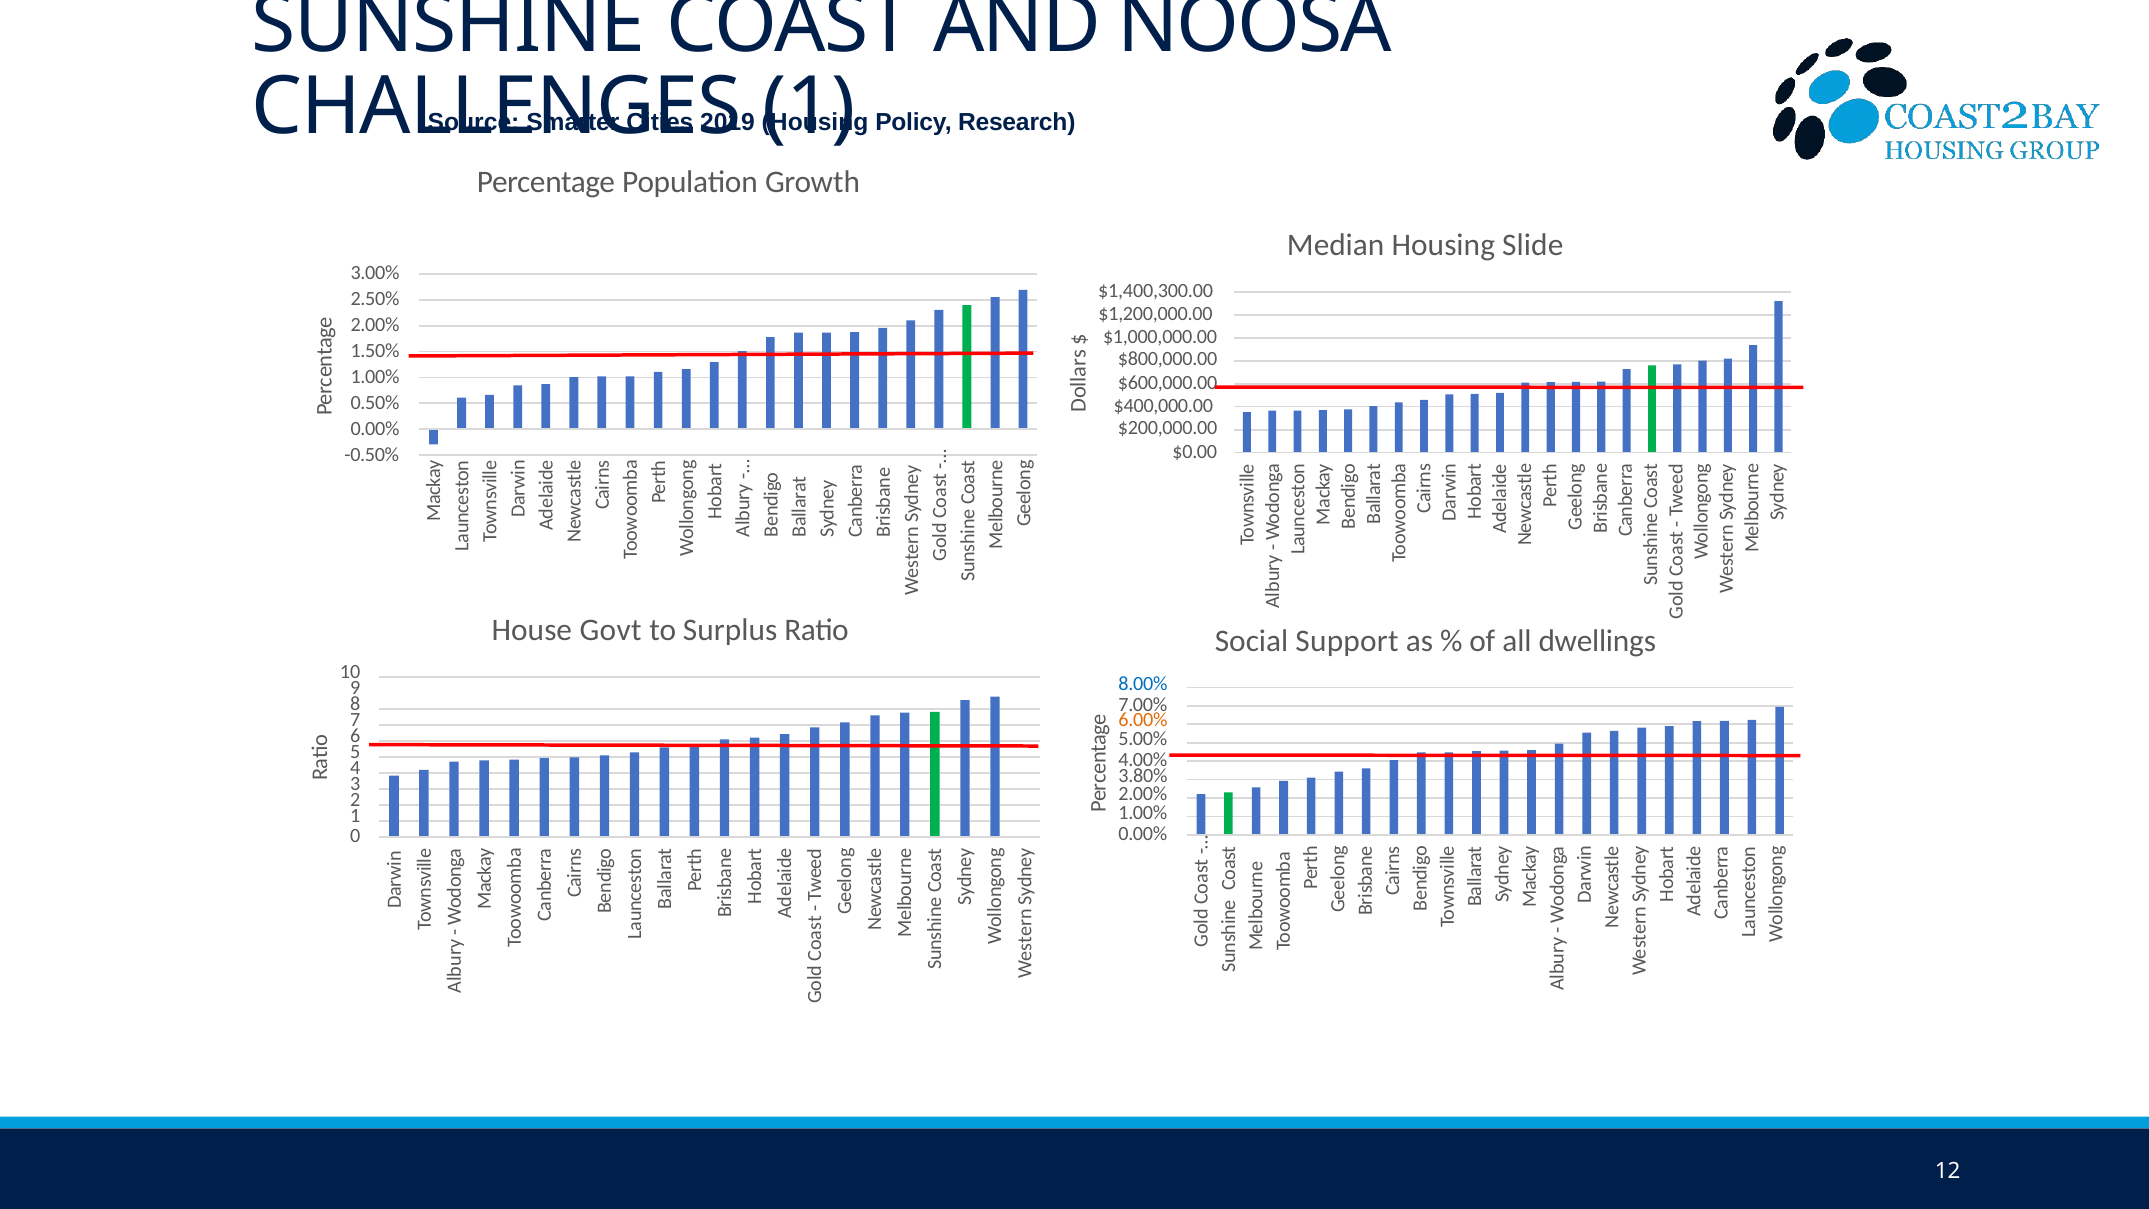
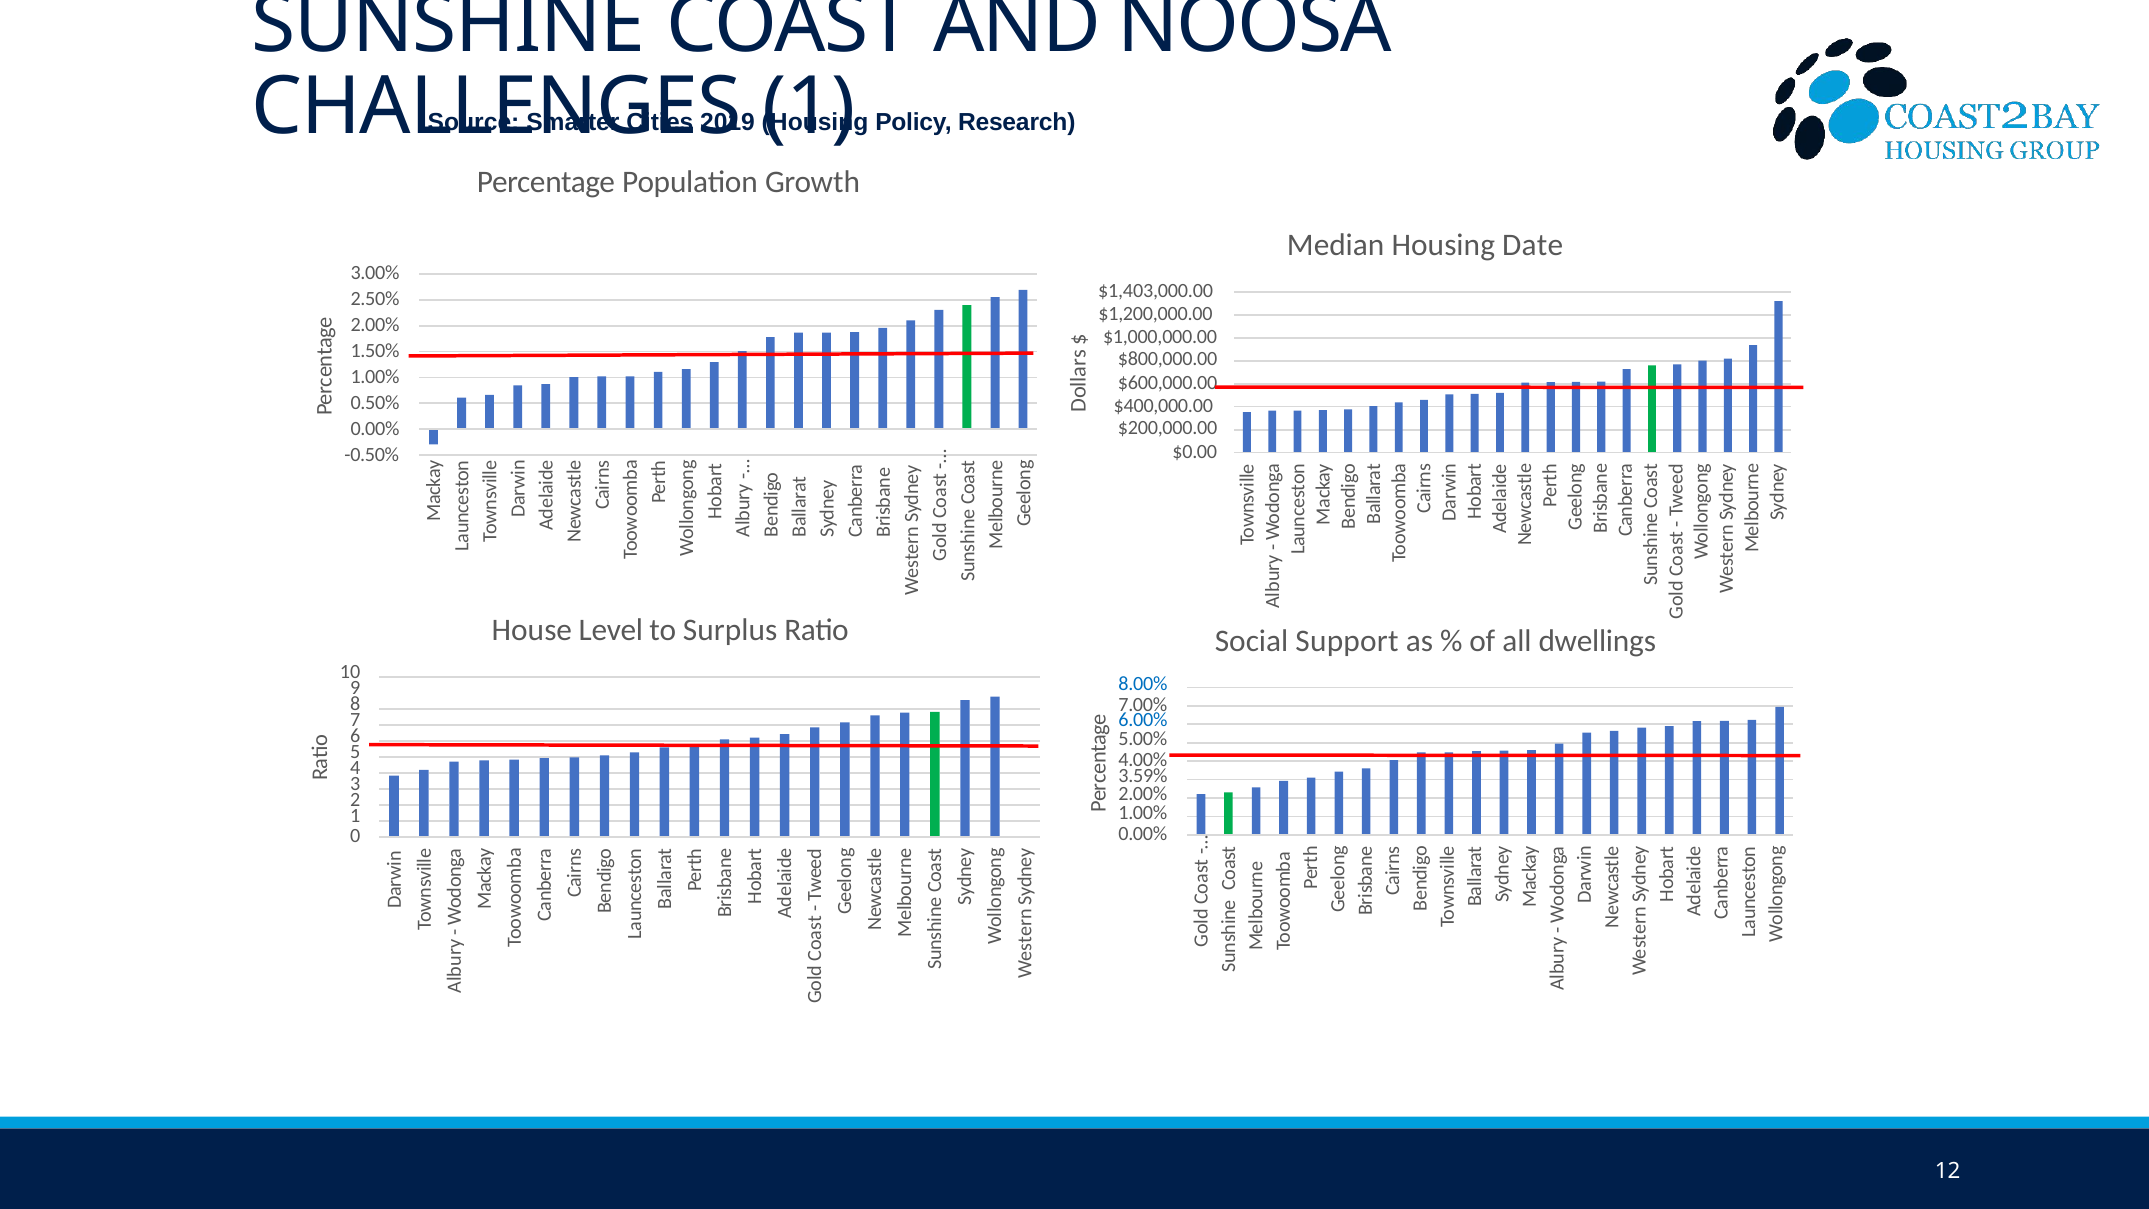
Slide: Slide -> Date
$1,400,300.00: $1,400,300.00 -> $1,403,000.00
Govt: Govt -> Level
6.00% colour: orange -> blue
3.80%: 3.80% -> 3.59%
